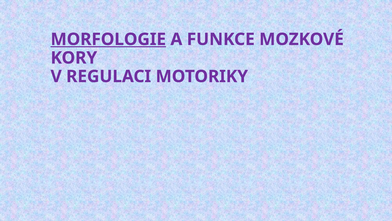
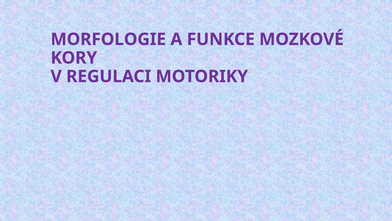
MORFOLOGIE underline: present -> none
